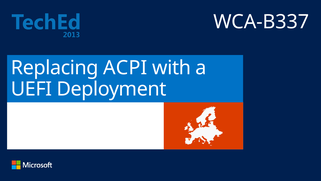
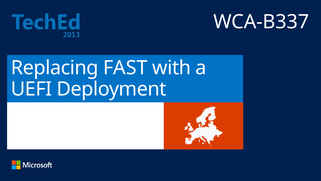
ACPI: ACPI -> FAST
